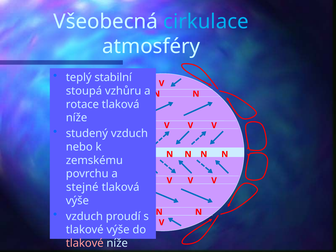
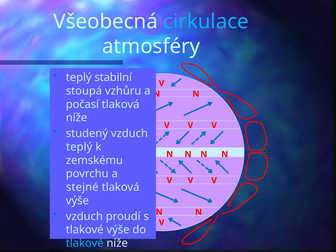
rotace: rotace -> počasí
nebo at (79, 147): nebo -> teplý
tlakové at (85, 243) colour: pink -> light blue
